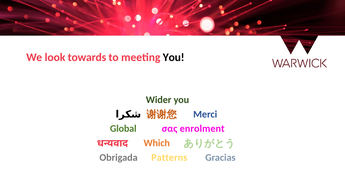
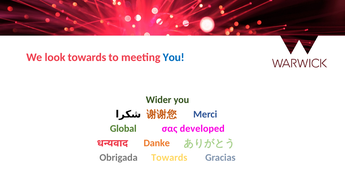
You at (174, 57) colour: black -> blue
enrolment: enrolment -> developed
Which: Which -> Danke
Obrigada Patterns: Patterns -> Towards
